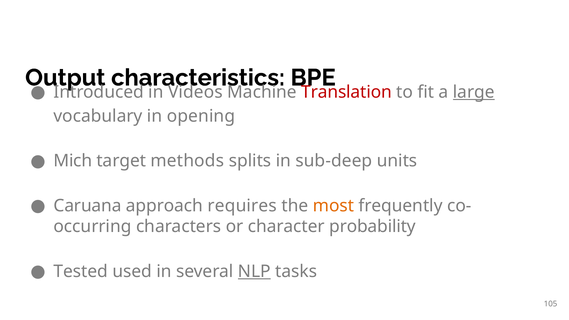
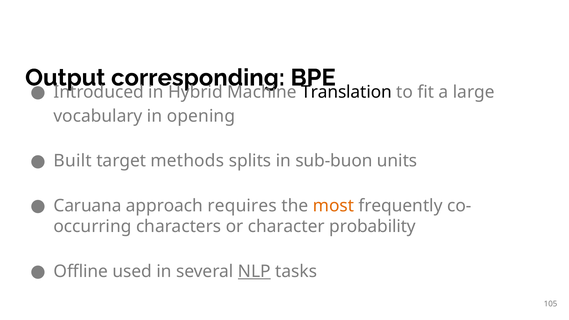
characteristics: characteristics -> corresponding
Videos: Videos -> Hybrid
Translation colour: red -> black
large underline: present -> none
Mich: Mich -> Built
sub-deep: sub-deep -> sub-buon
Tested: Tested -> Offline
